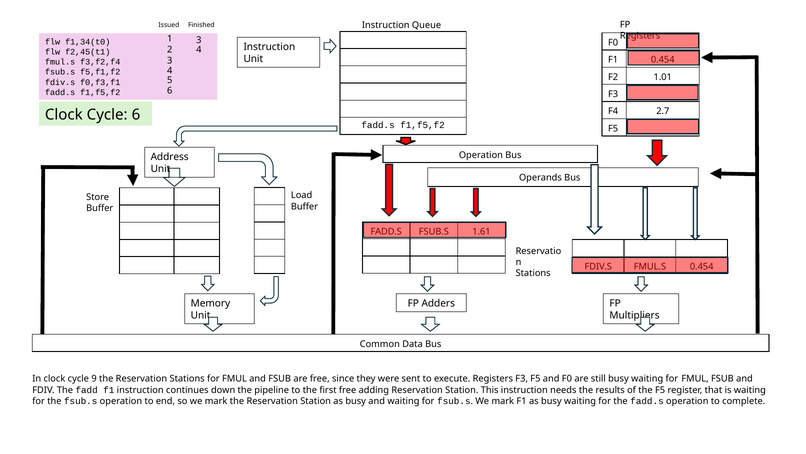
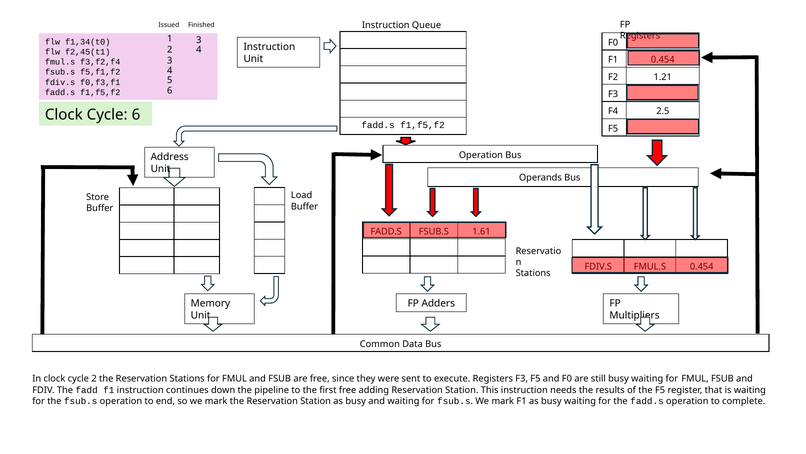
1.01: 1.01 -> 1.21
2.7: 2.7 -> 2.5
cycle 9: 9 -> 2
